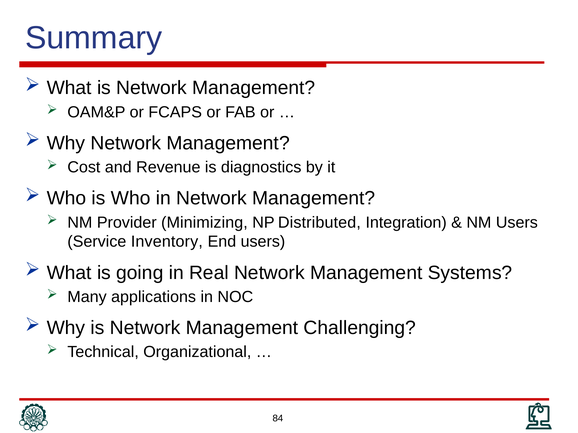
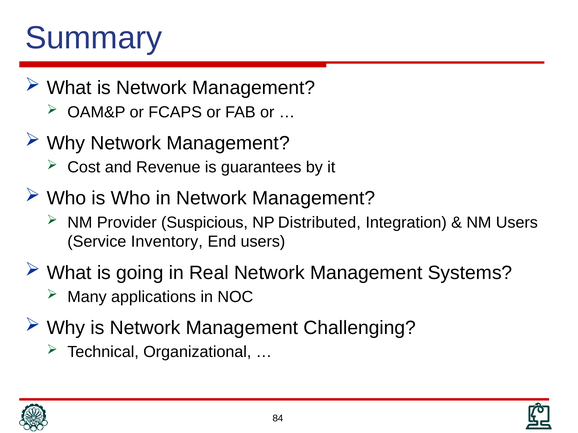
diagnostics: diagnostics -> guarantees
Minimizing: Minimizing -> Suspicious
